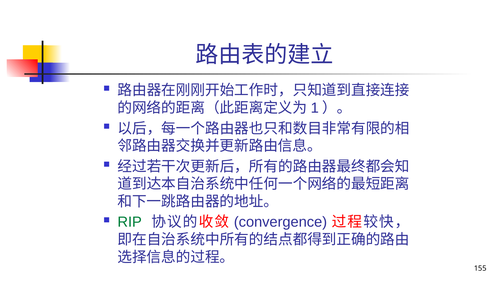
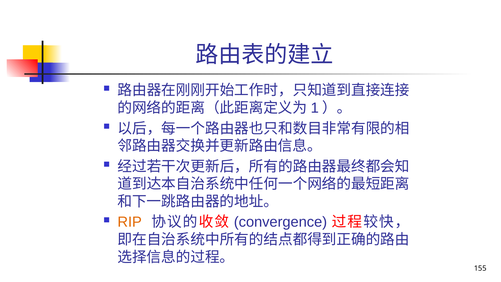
RIP colour: green -> orange
